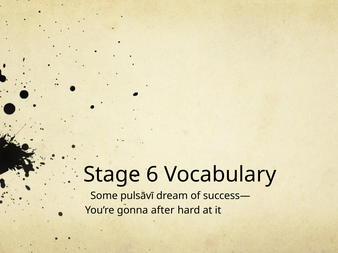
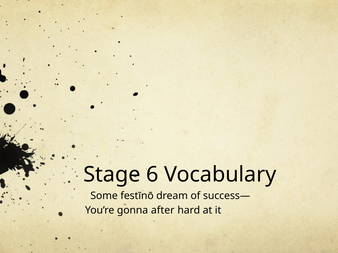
pulsāvī: pulsāvī -> festīnō
